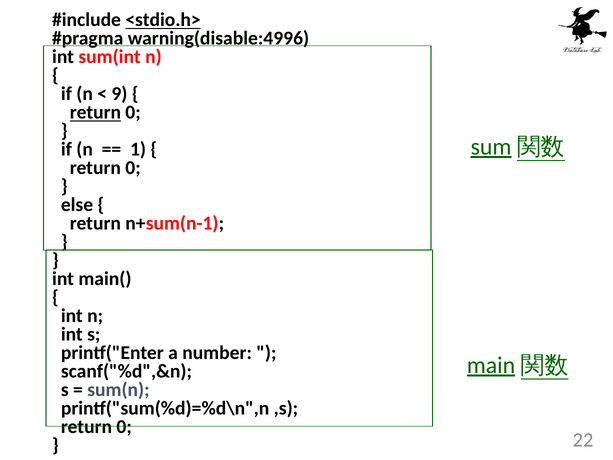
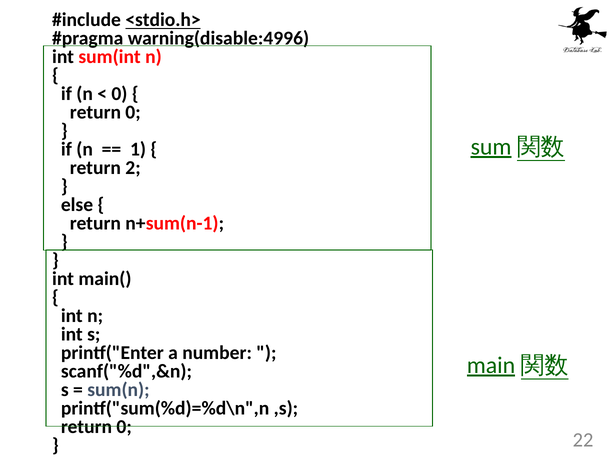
9 at (119, 94): 9 -> 0
return at (95, 112) underline: present -> none
0 at (133, 168): 0 -> 2
